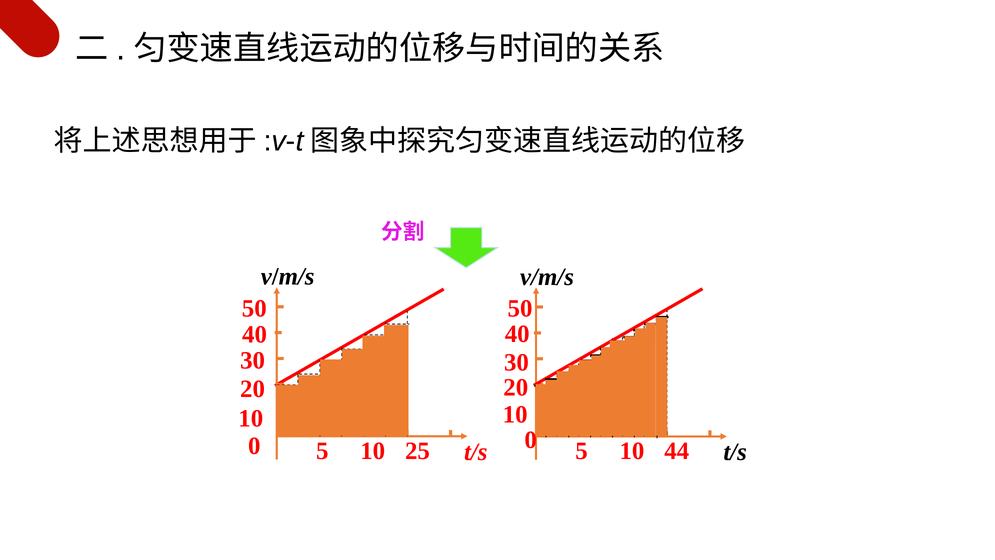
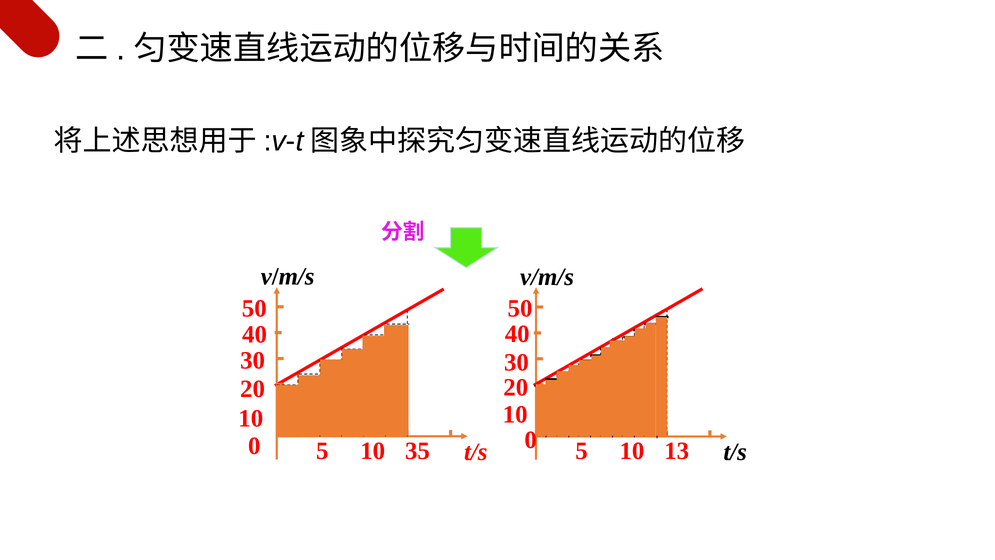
25: 25 -> 35
44: 44 -> 13
